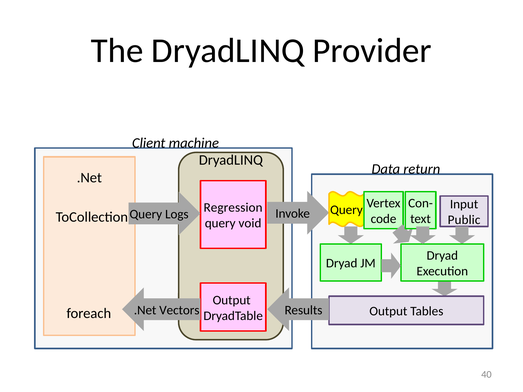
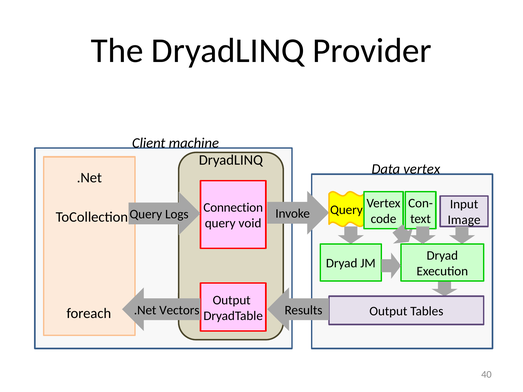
Data return: return -> vertex
Regression: Regression -> Connection
Public: Public -> Image
